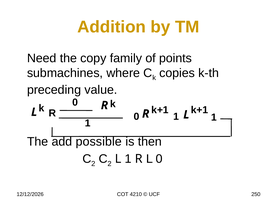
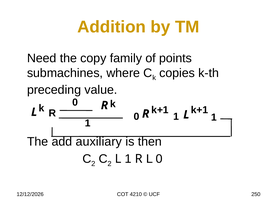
possible: possible -> auxiliary
